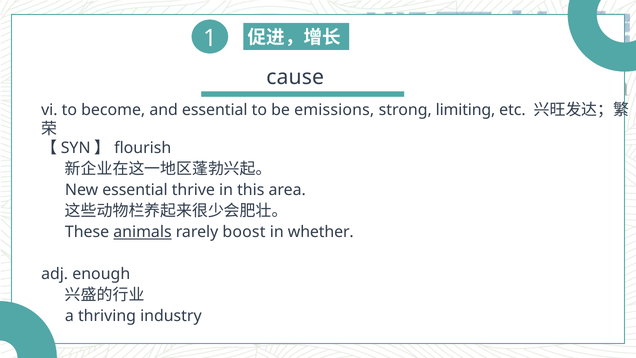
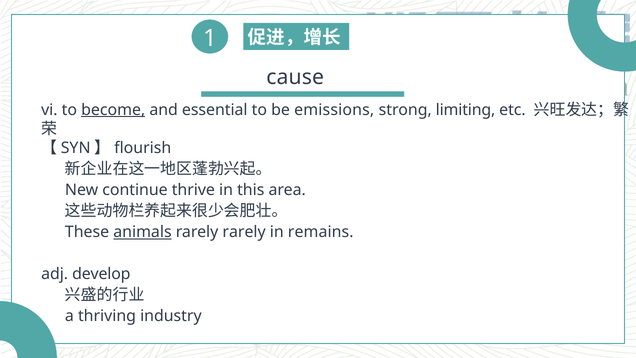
become underline: none -> present
New essential: essential -> continue
rarely boost: boost -> rarely
whether: whether -> remains
enough: enough -> develop
